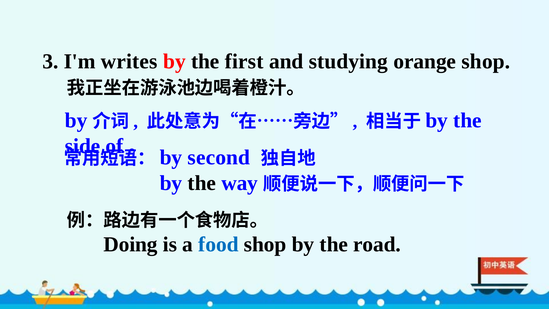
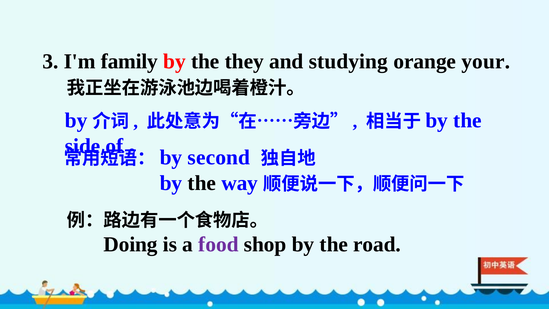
writes: writes -> family
first: first -> they
orange shop: shop -> your
food colour: blue -> purple
